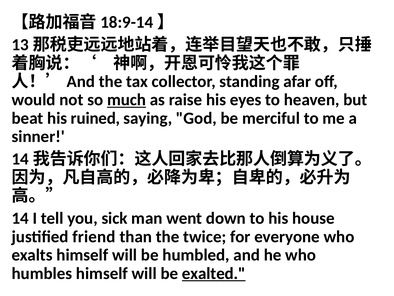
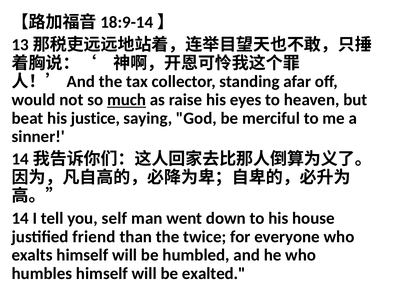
ruined: ruined -> justice
sick: sick -> self
exalted underline: present -> none
